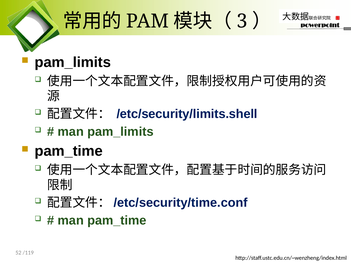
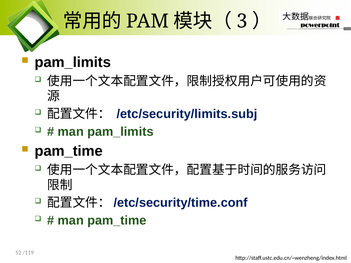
/etc/security/limits.shell: /etc/security/limits.shell -> /etc/security/limits.subj
